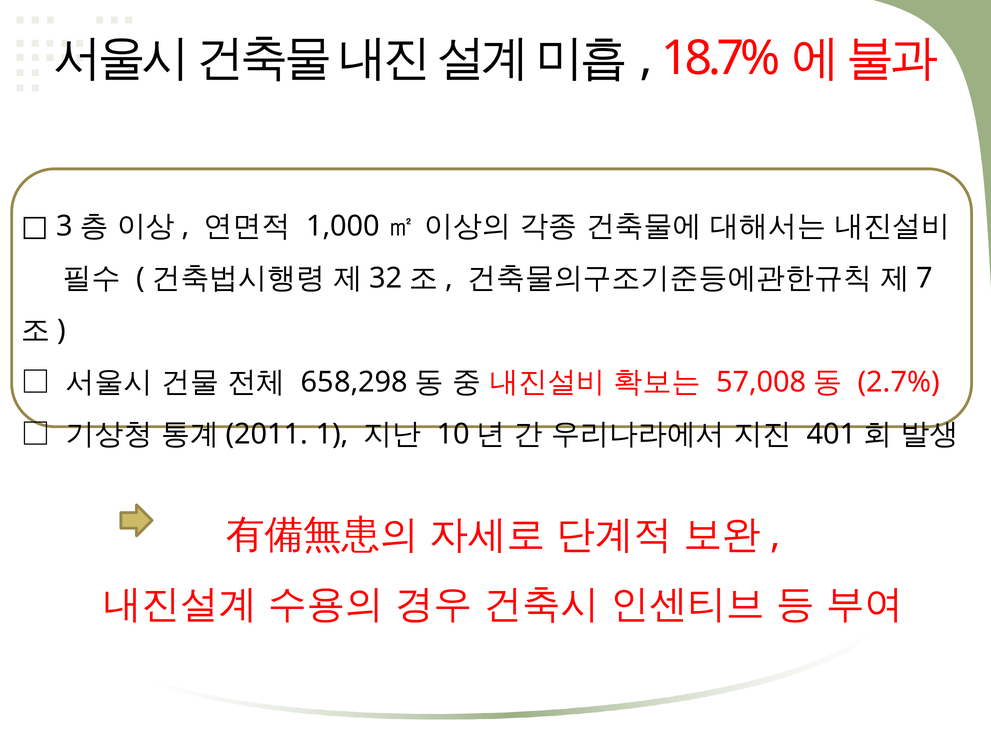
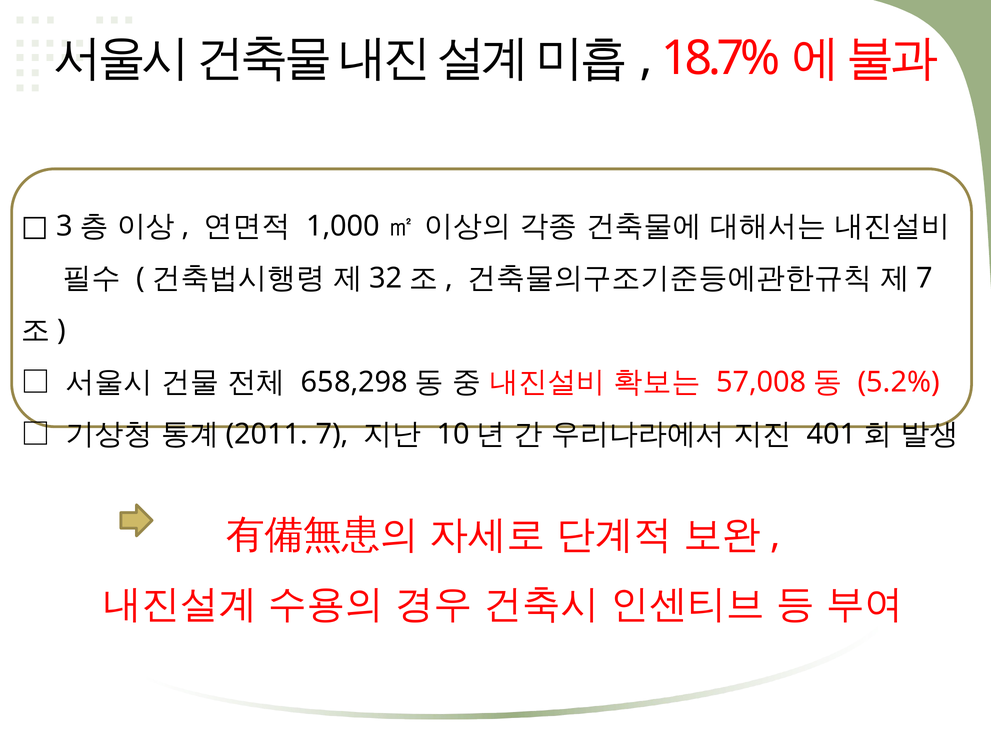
2.7%: 2.7% -> 5.2%
1 at (332, 434): 1 -> 7
